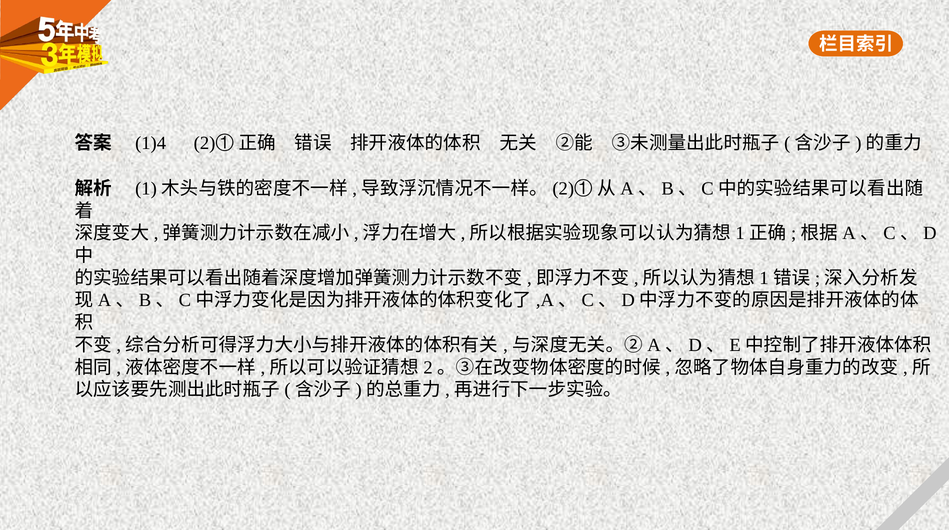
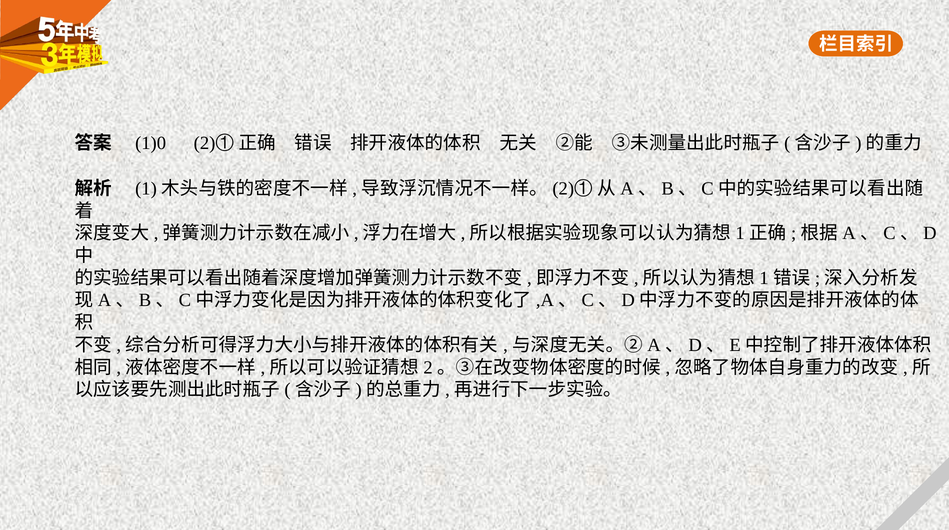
1)4: 1)4 -> 1)0
